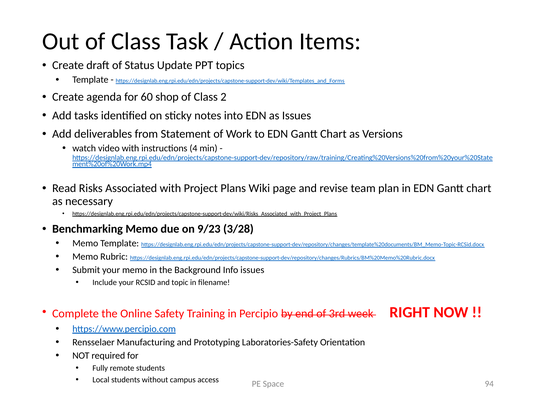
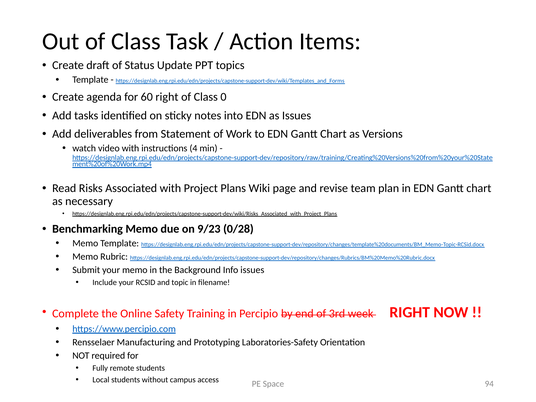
60 shop: shop -> right
2: 2 -> 0
3/28: 3/28 -> 0/28
